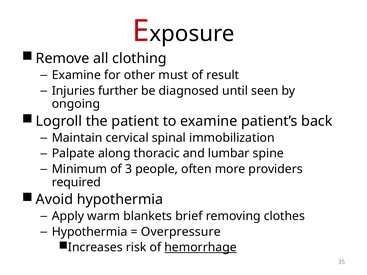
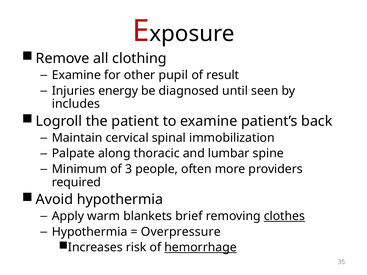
must: must -> pupil
further: further -> energy
ongoing: ongoing -> includes
clothes underline: none -> present
